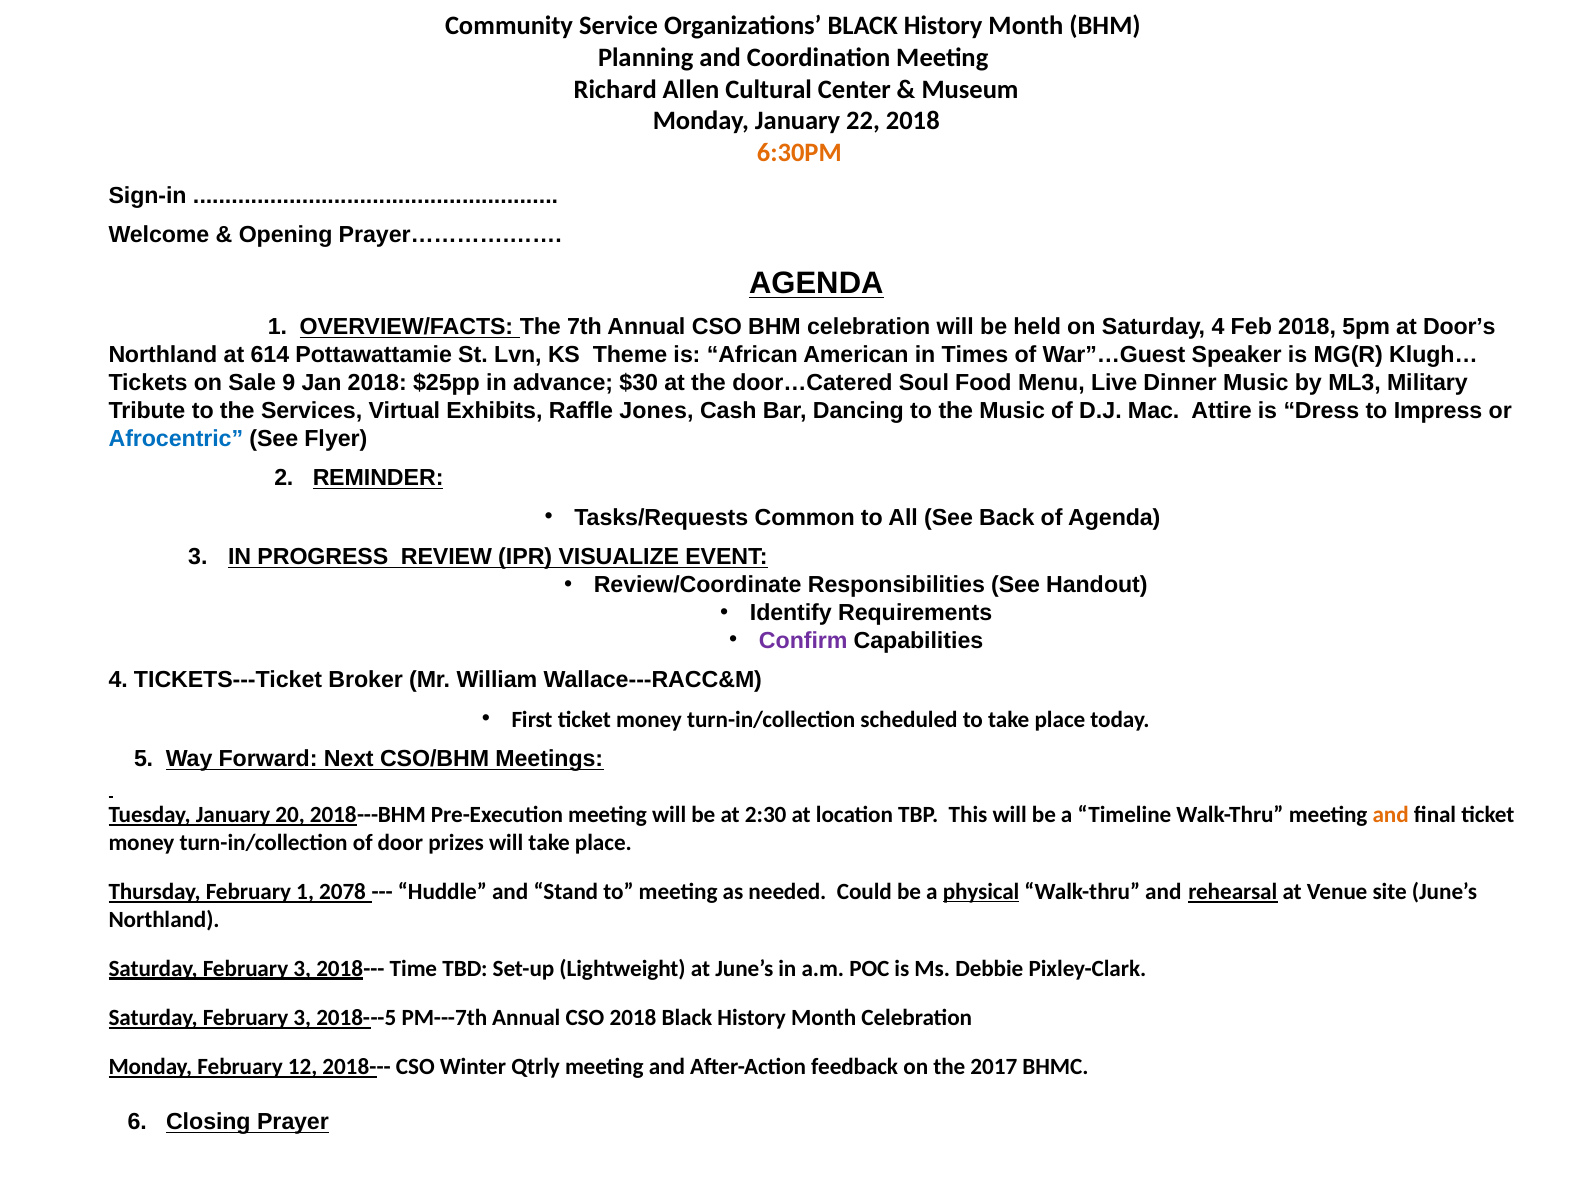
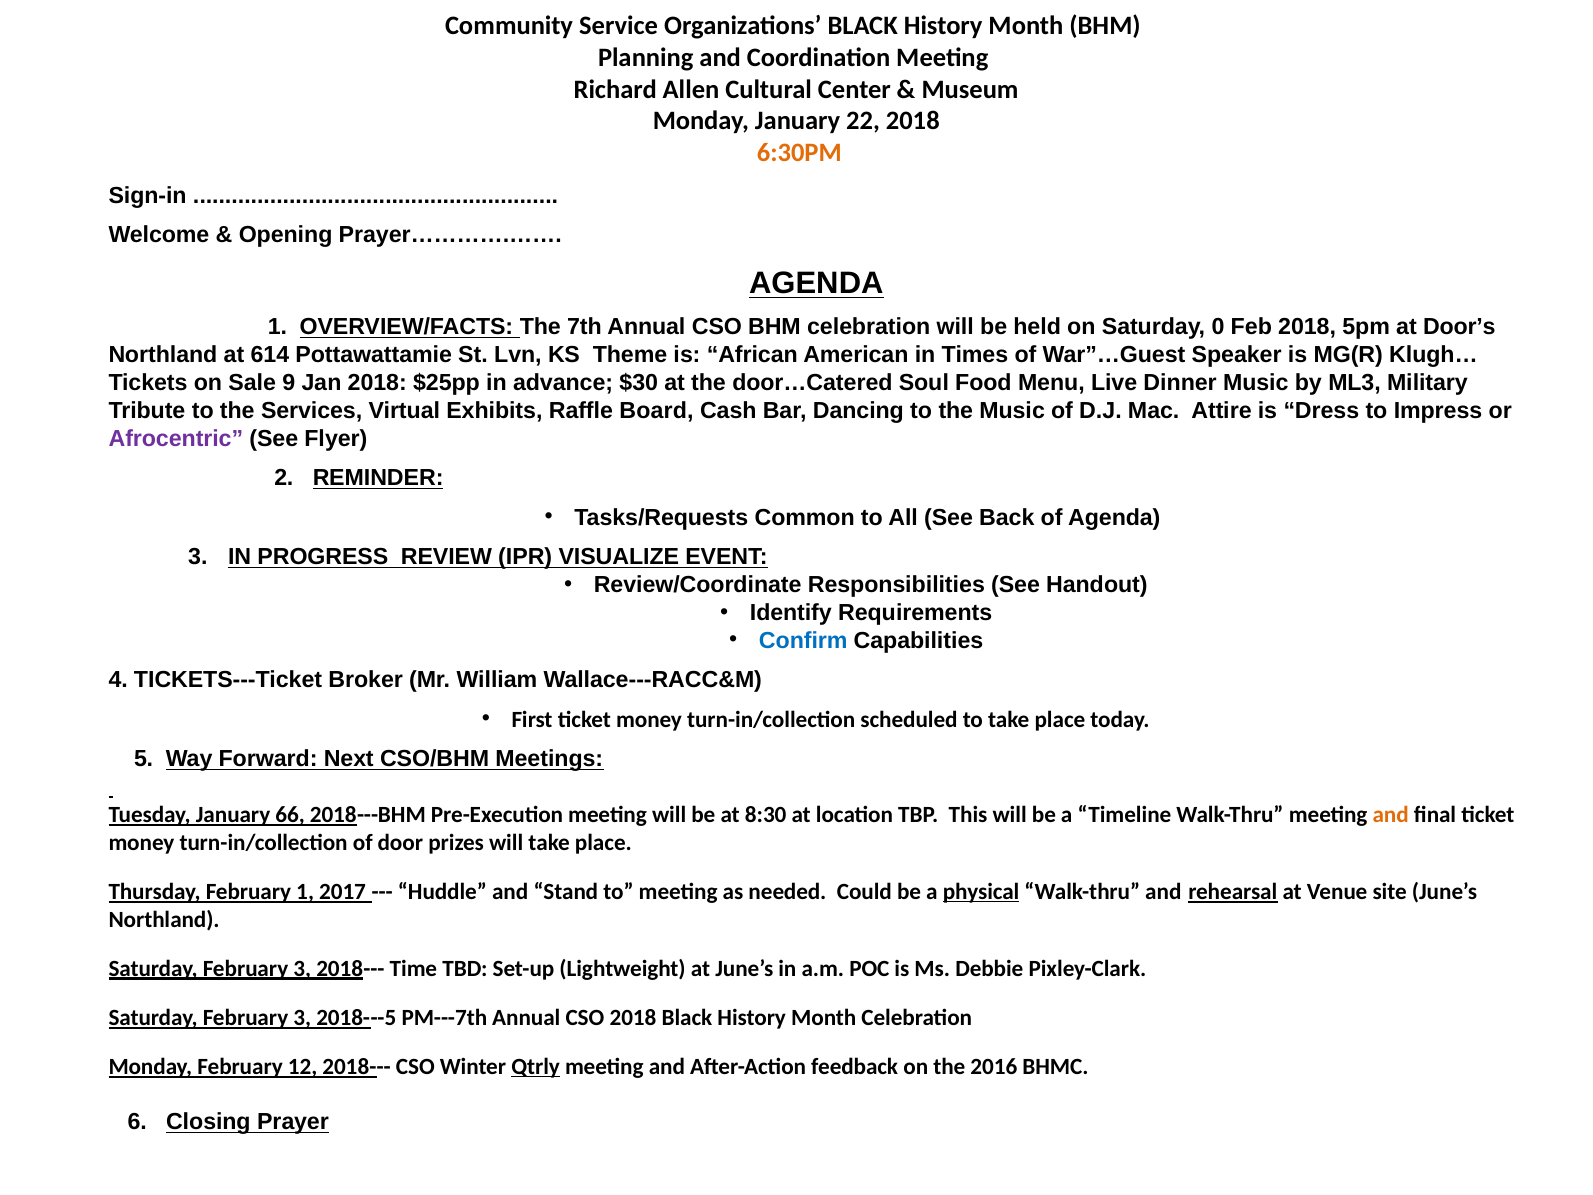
Saturday 4: 4 -> 0
Jones: Jones -> Board
Afrocentric colour: blue -> purple
Confirm colour: purple -> blue
20: 20 -> 66
2:30: 2:30 -> 8:30
2078: 2078 -> 2017
Qtrly underline: none -> present
2017: 2017 -> 2016
